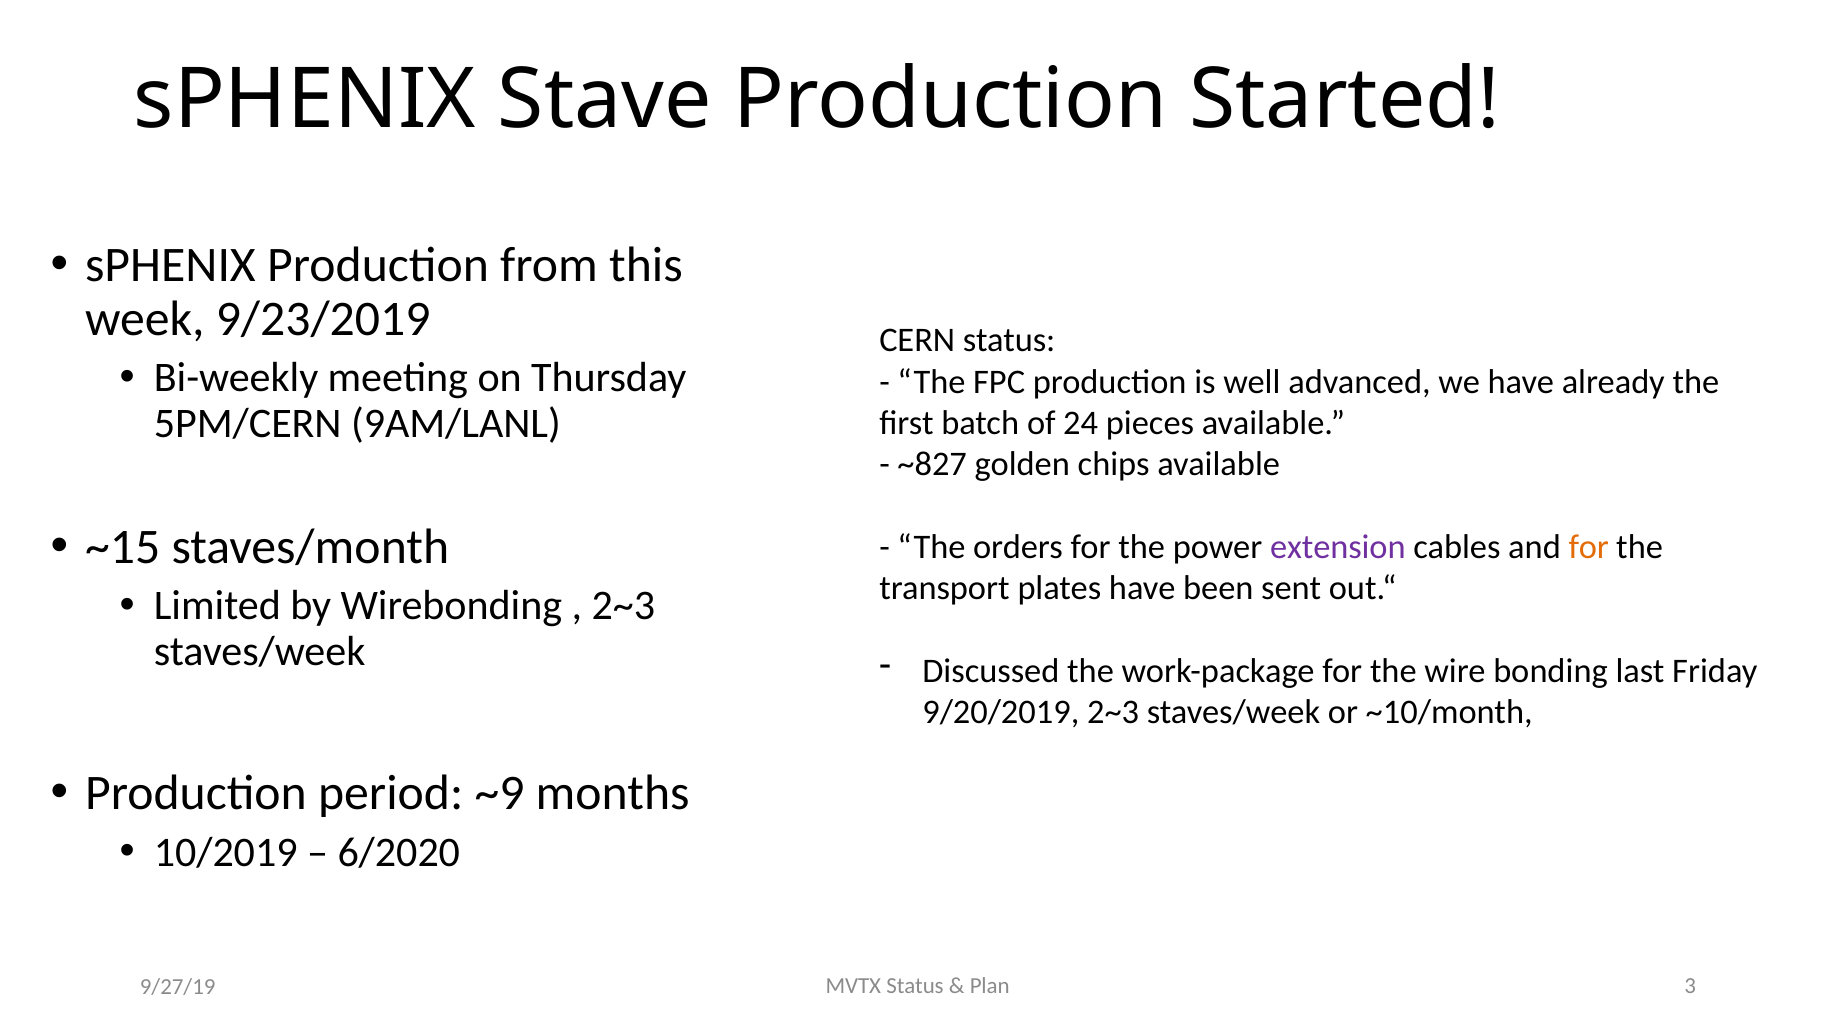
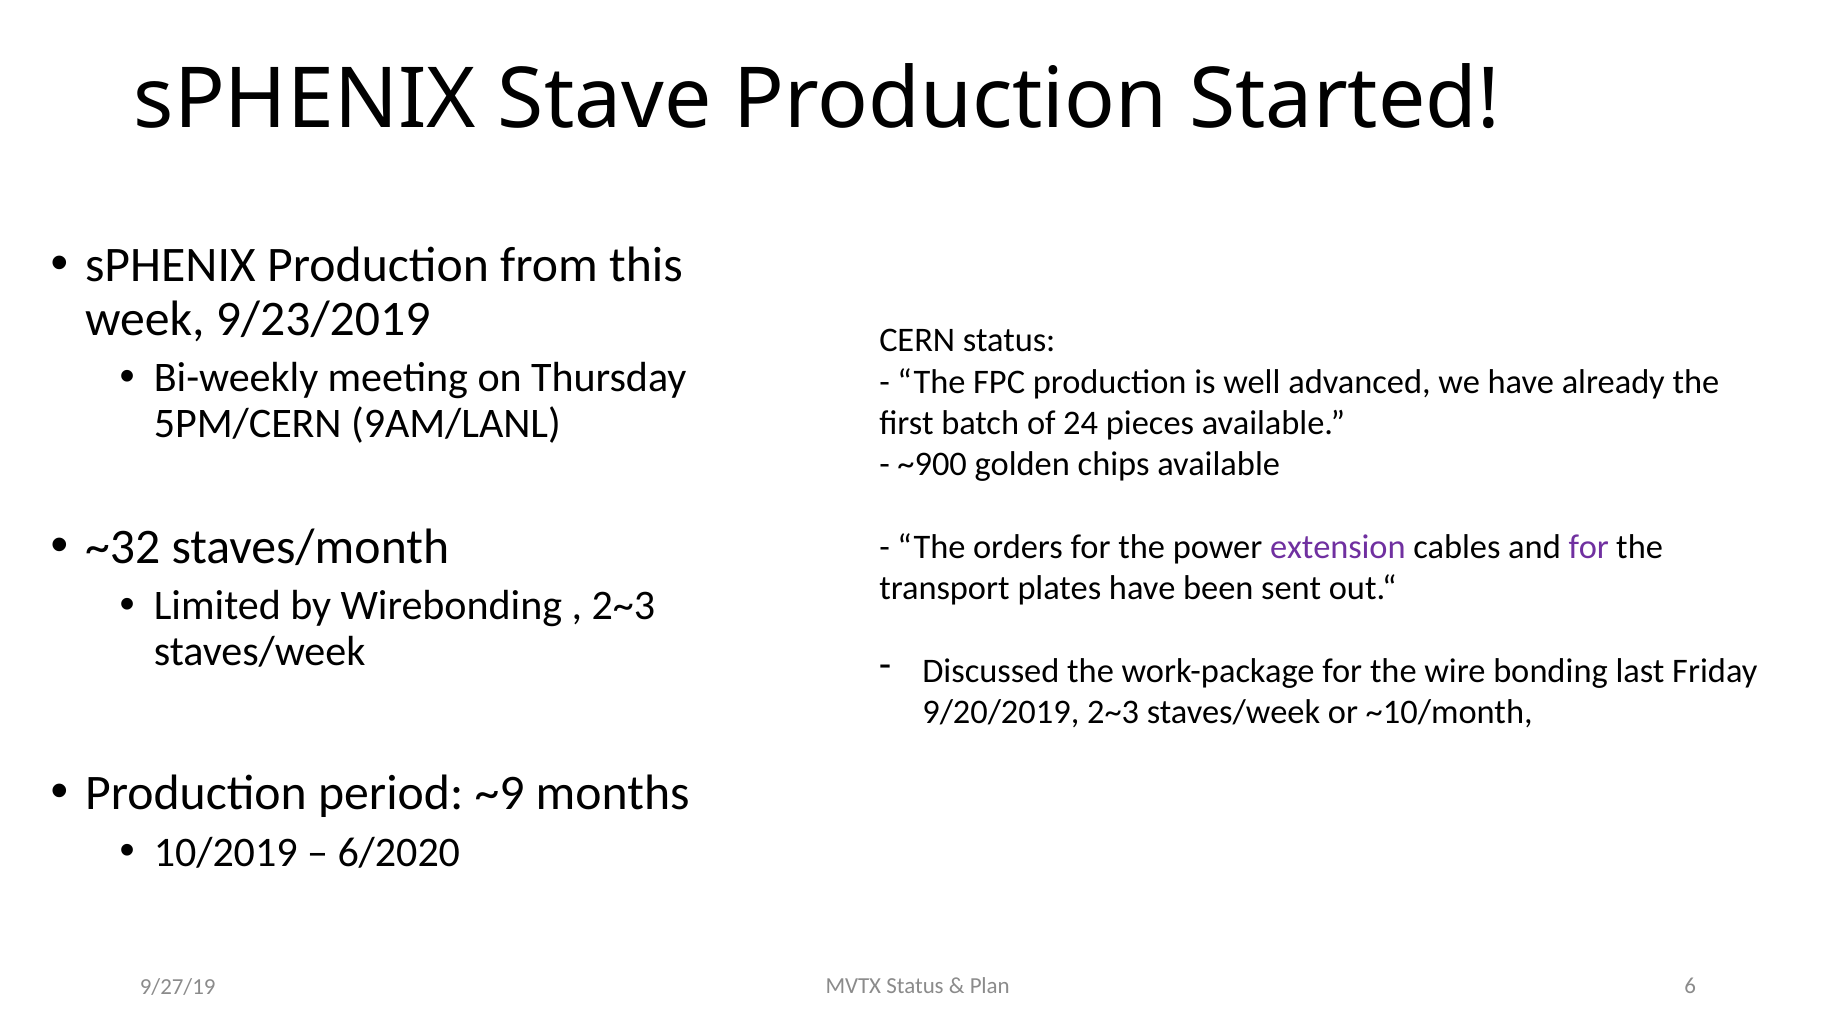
~827: ~827 -> ~900
~15: ~15 -> ~32
for at (1589, 547) colour: orange -> purple
3: 3 -> 6
